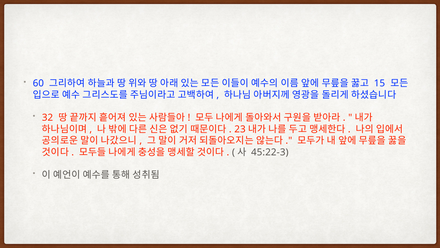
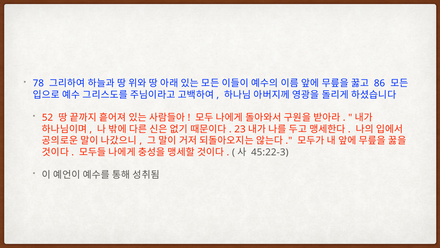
60: 60 -> 78
15: 15 -> 86
32: 32 -> 52
